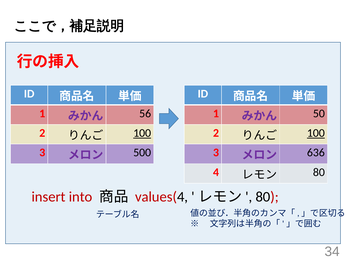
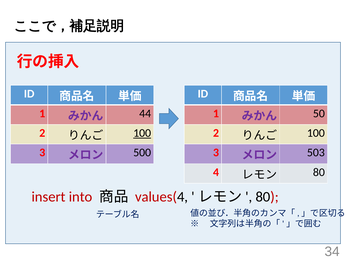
56: 56 -> 44
100 at (316, 133) underline: present -> none
636: 636 -> 503
